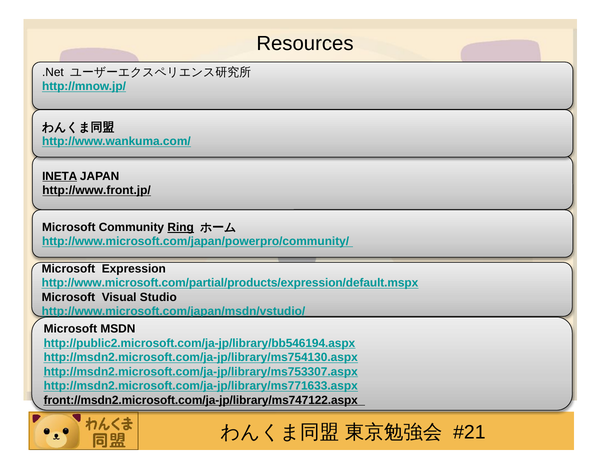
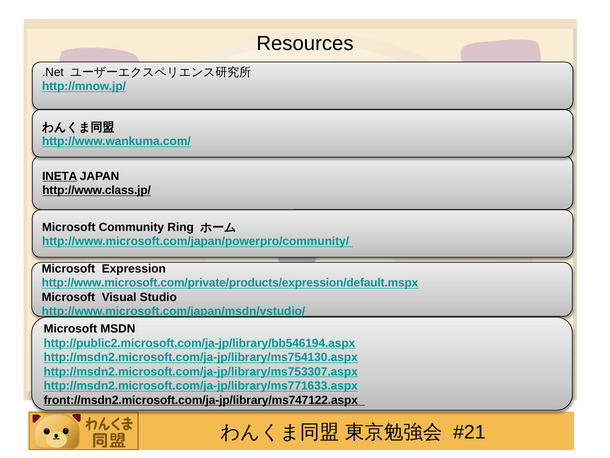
http://www.front.jp/: http://www.front.jp/ -> http://www.class.jp/
Ring underline: present -> none
http://www.microsoft.com/partial/products/expression/default.mspx: http://www.microsoft.com/partial/products/expression/default.mspx -> http://www.microsoft.com/private/products/expression/default.mspx
